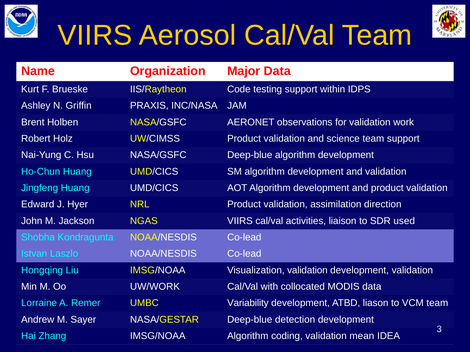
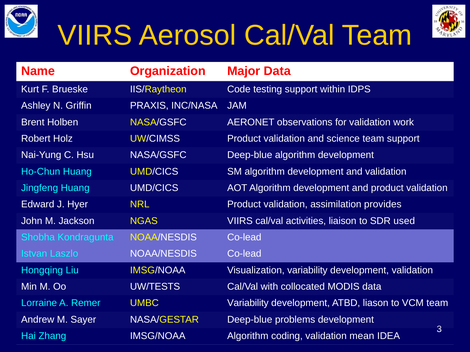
direction: direction -> provides
Visualization validation: validation -> variability
UW/WORK: UW/WORK -> UW/TESTS
detection: detection -> problems
